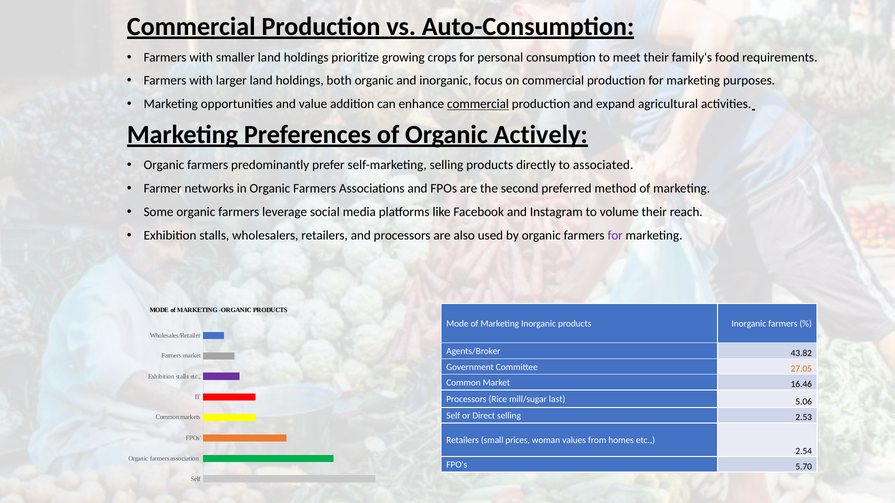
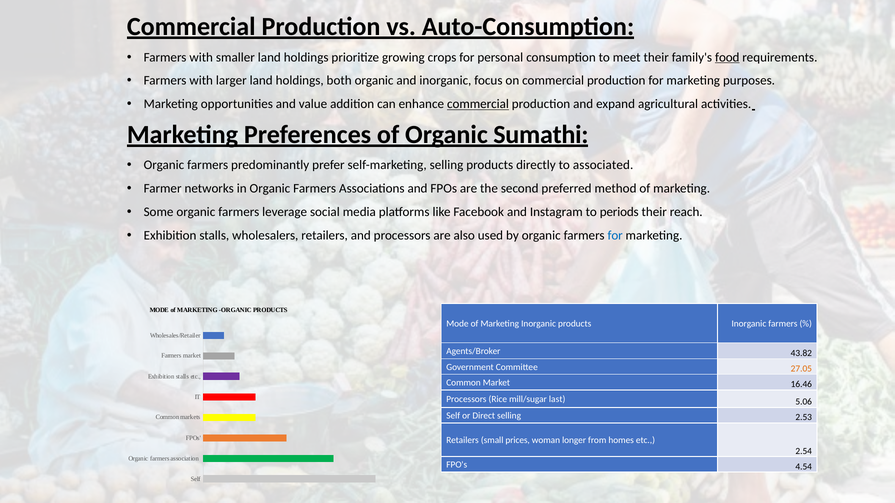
food underline: none -> present
Actively: Actively -> Sumathi
volume: volume -> periods
for at (615, 235) colour: purple -> blue
values: values -> longer
5.70: 5.70 -> 4.54
